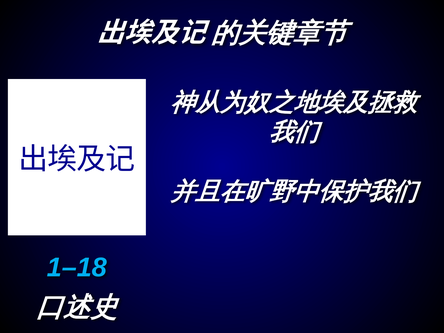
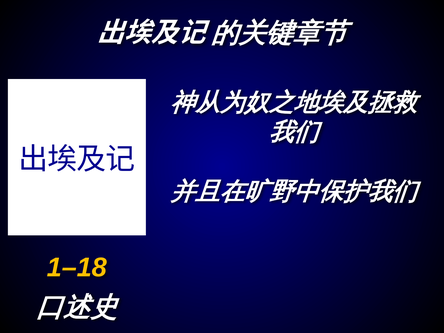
1–18 colour: light blue -> yellow
